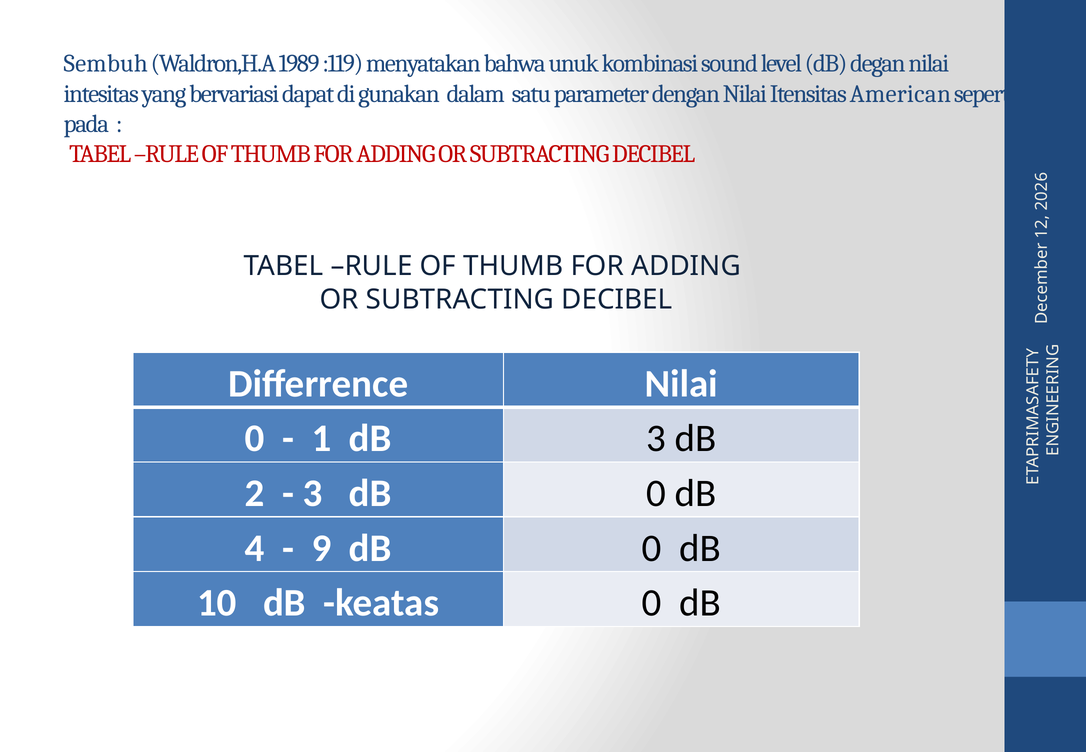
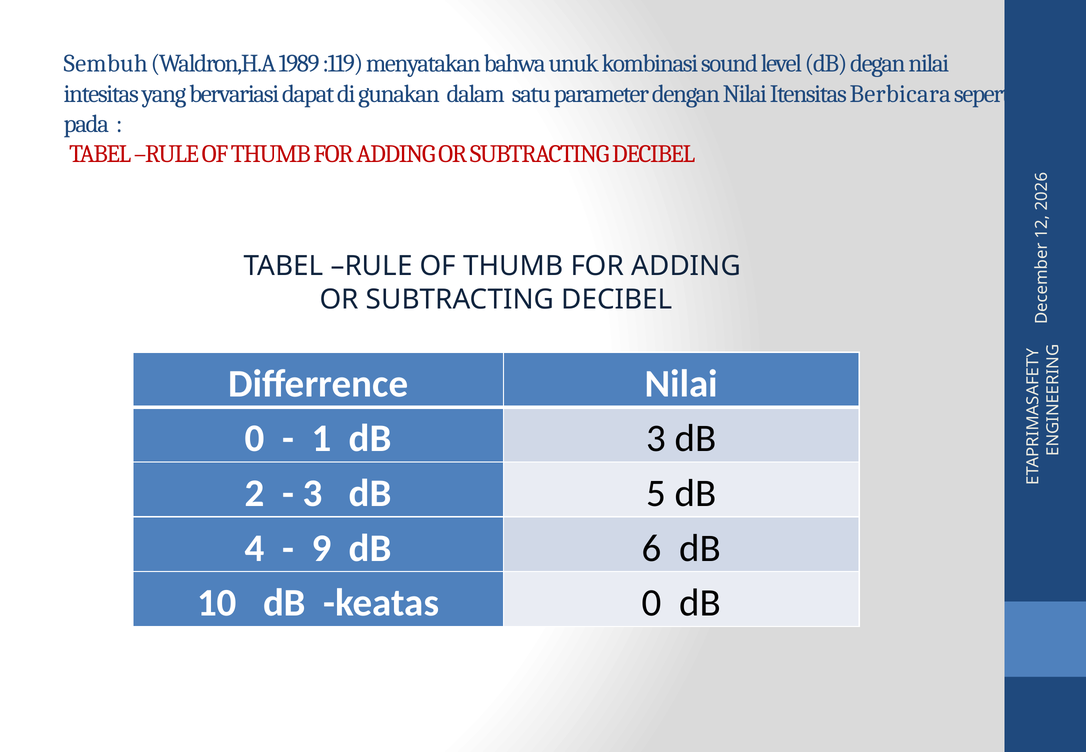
American: American -> Berbicara
3 dB 0: 0 -> 5
9 dB 0: 0 -> 6
